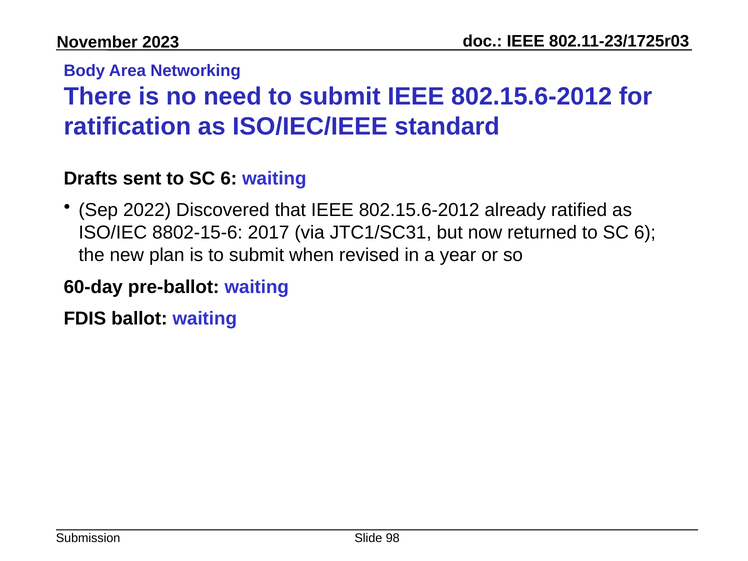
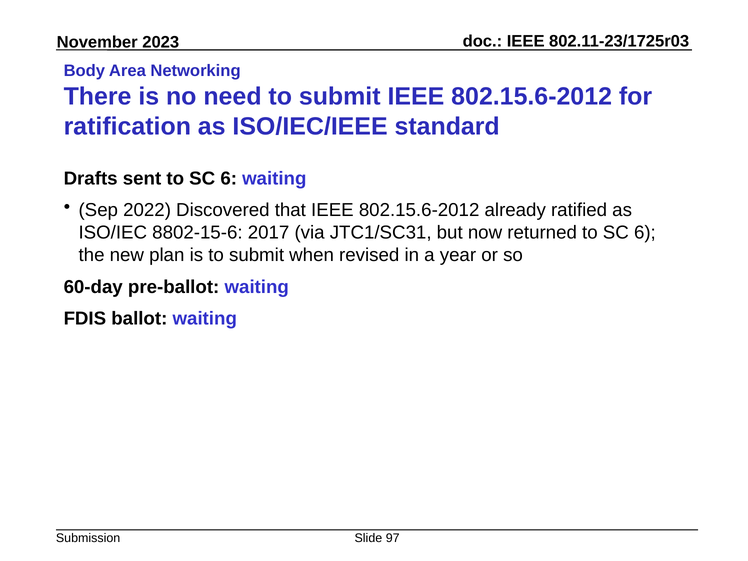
98: 98 -> 97
